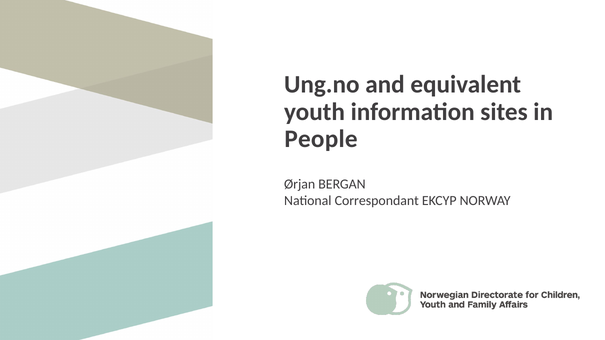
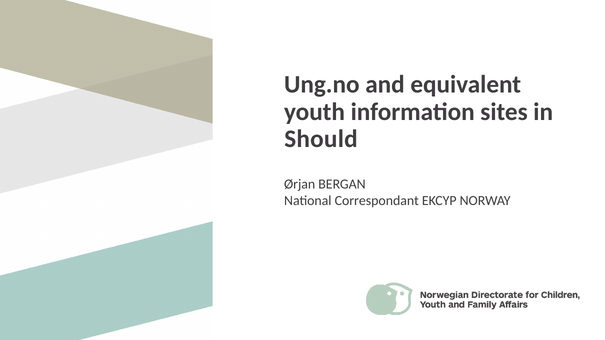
People: People -> Should
